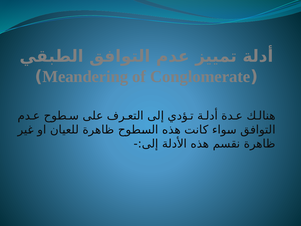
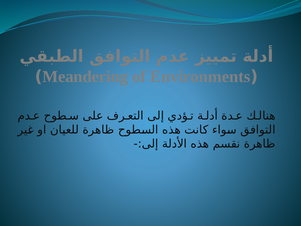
Conglomerate: Conglomerate -> Environments
